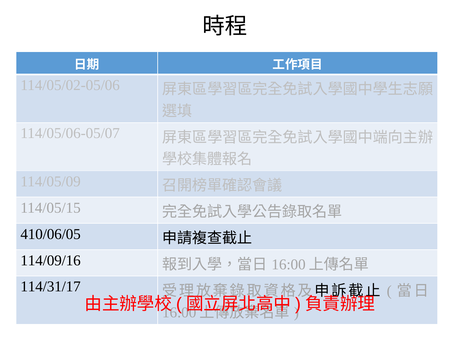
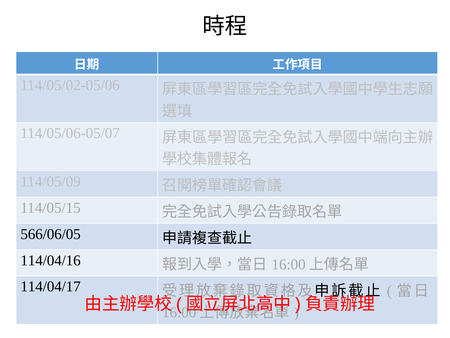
410/06/05: 410/06/05 -> 566/06/05
114/09/16: 114/09/16 -> 114/04/16
114/31/17: 114/31/17 -> 114/04/17
